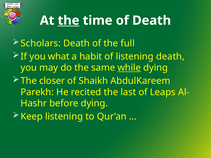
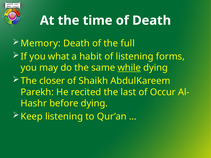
the at (69, 21) underline: present -> none
Scholars: Scholars -> Memory
listening death: death -> forms
Leaps: Leaps -> Occur
